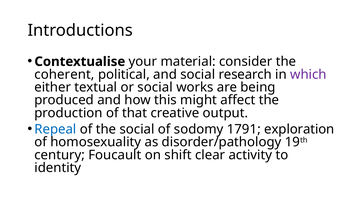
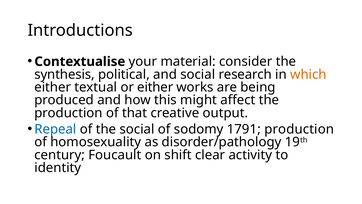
coherent: coherent -> synthesis
which colour: purple -> orange
or social: social -> either
1791 exploration: exploration -> production
